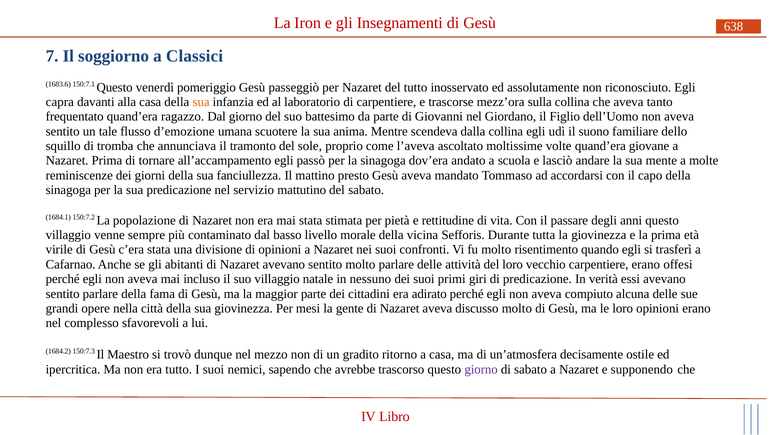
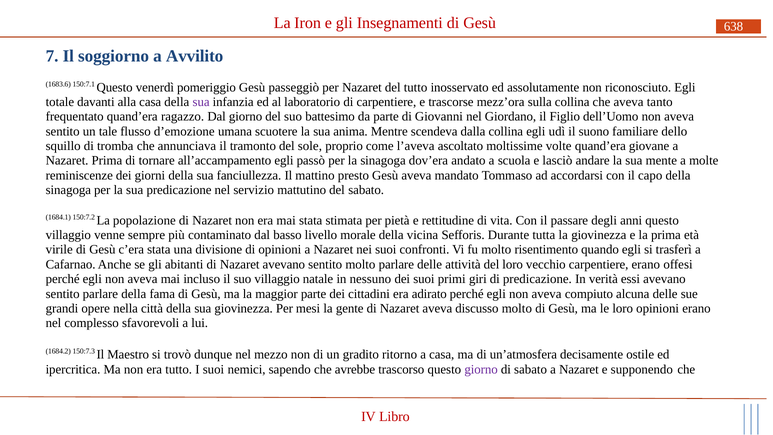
Classici: Classici -> Avvilito
capra: capra -> totale
sua at (201, 102) colour: orange -> purple
